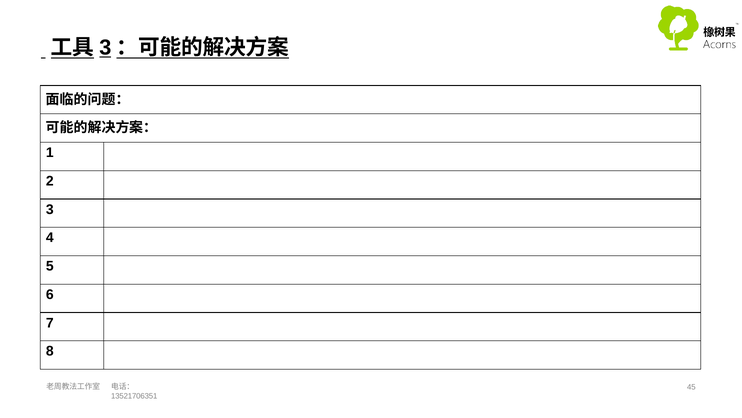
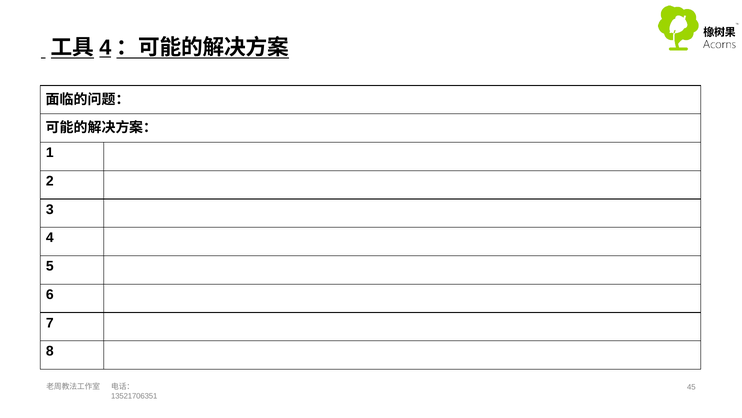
3 at (105, 48): 3 -> 4
